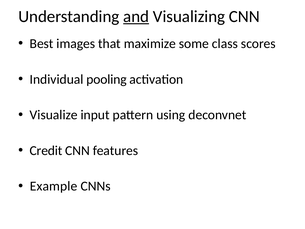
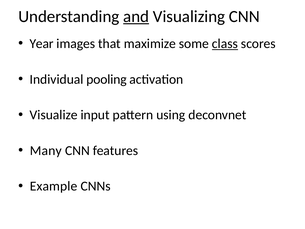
Best: Best -> Year
class underline: none -> present
Credit: Credit -> Many
